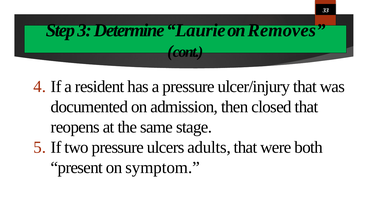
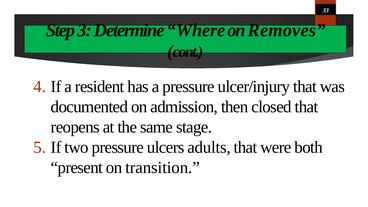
Laurie: Laurie -> Where
symptom: symptom -> transition
